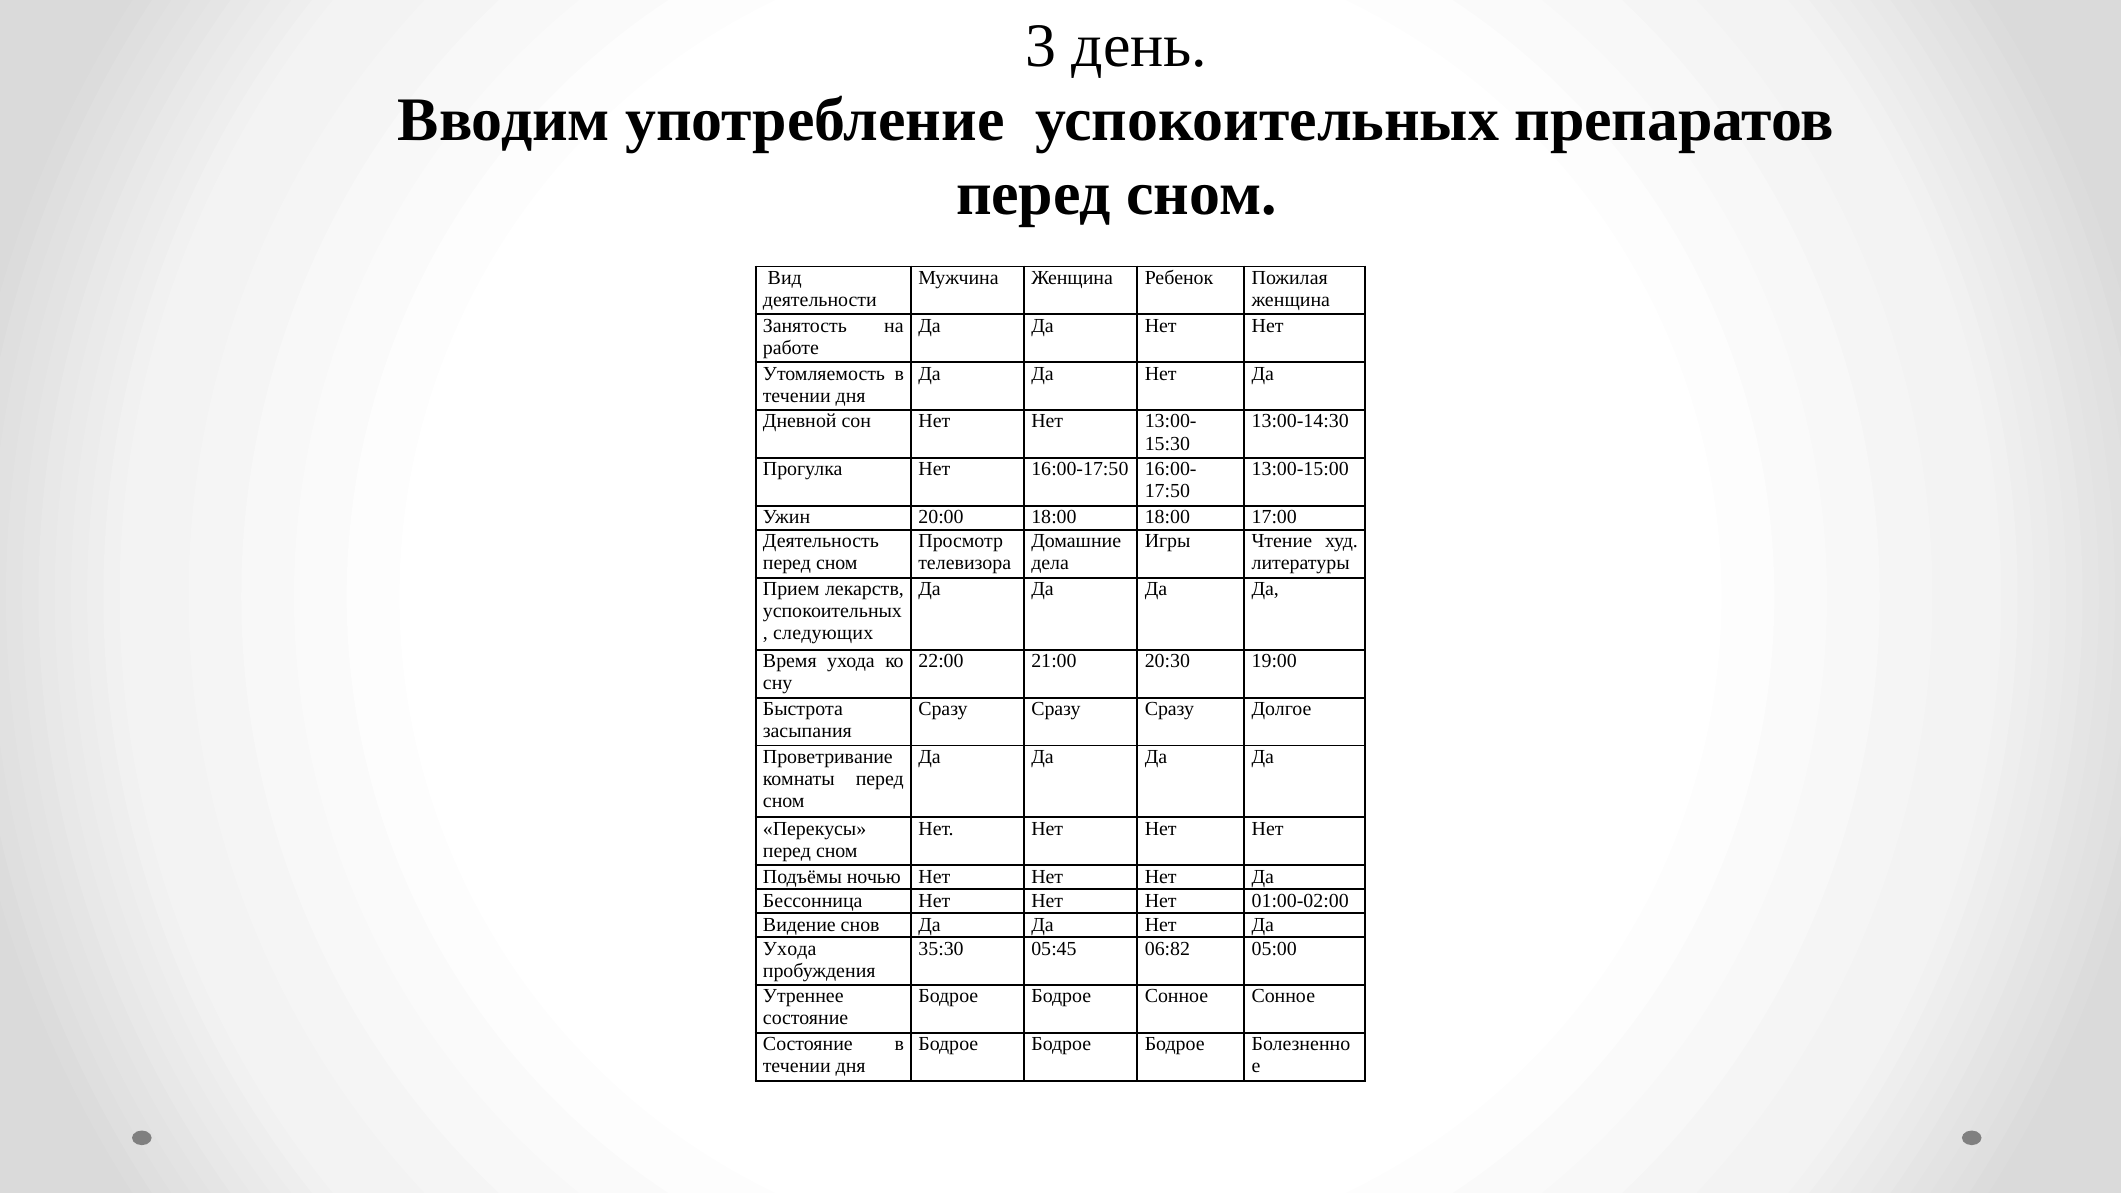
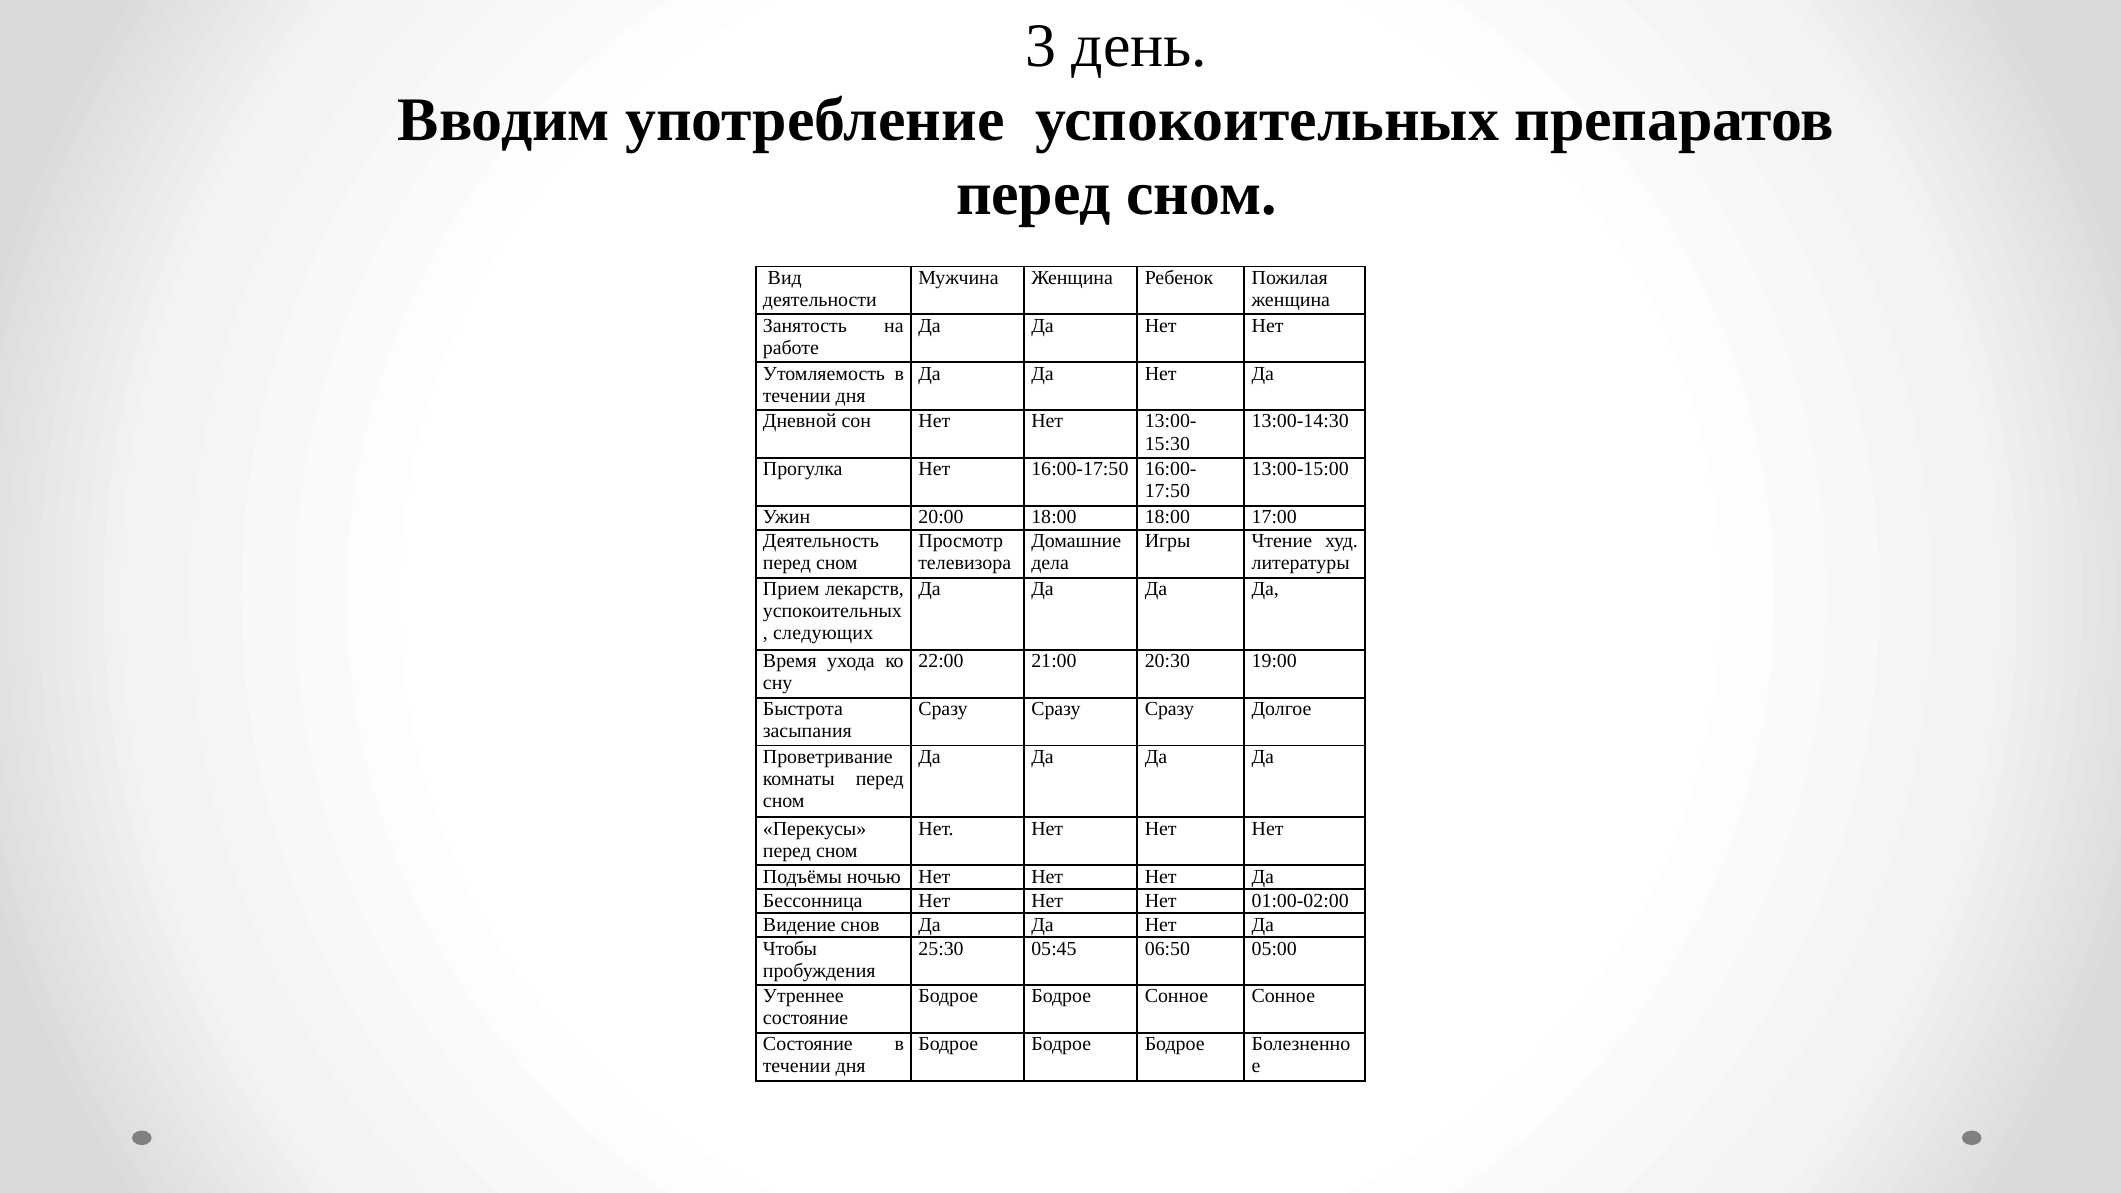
Ухода at (790, 948): Ухода -> Чтобы
35:30: 35:30 -> 25:30
06:82: 06:82 -> 06:50
